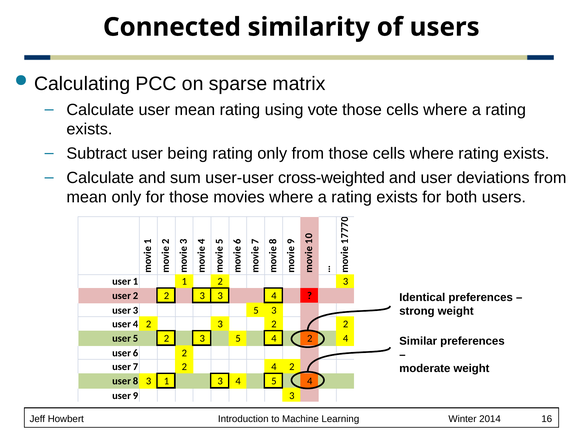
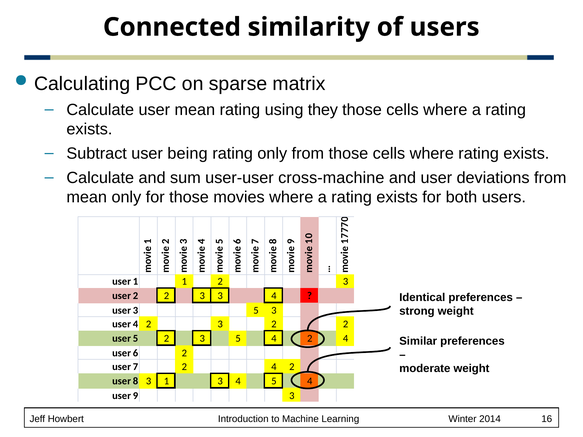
vote: vote -> they
cross-weighted: cross-weighted -> cross-machine
